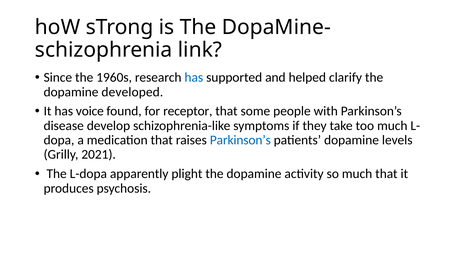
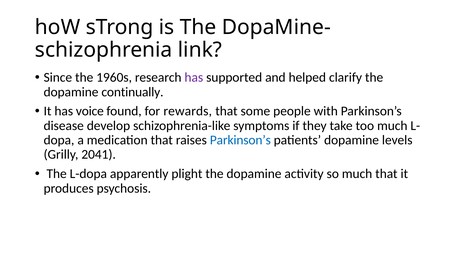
has at (194, 78) colour: blue -> purple
developed: developed -> continually
receptor: receptor -> rewards
2021: 2021 -> 2041
